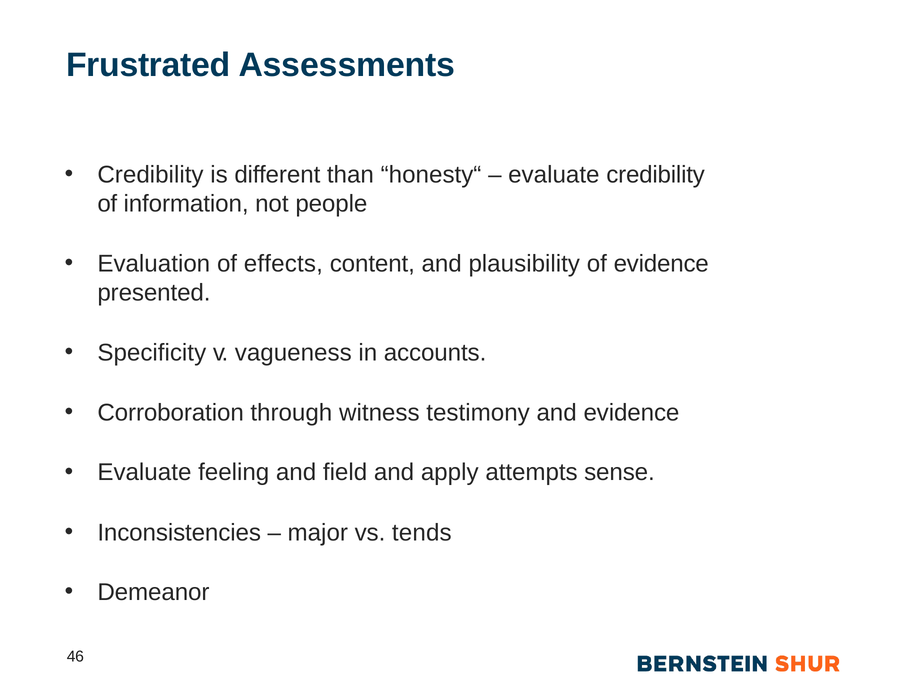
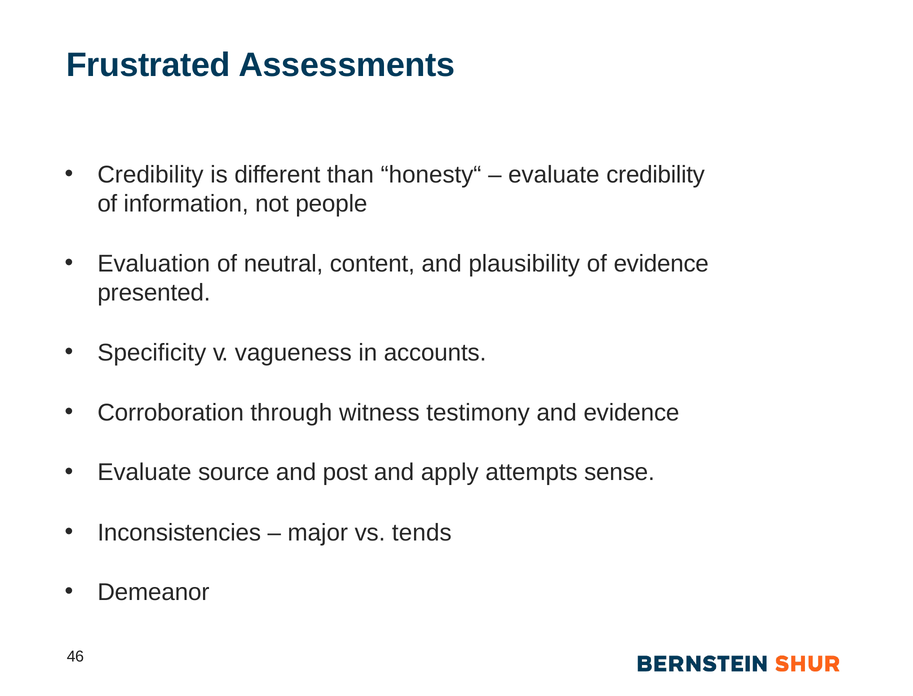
effects: effects -> neutral
feeling: feeling -> source
field: field -> post
